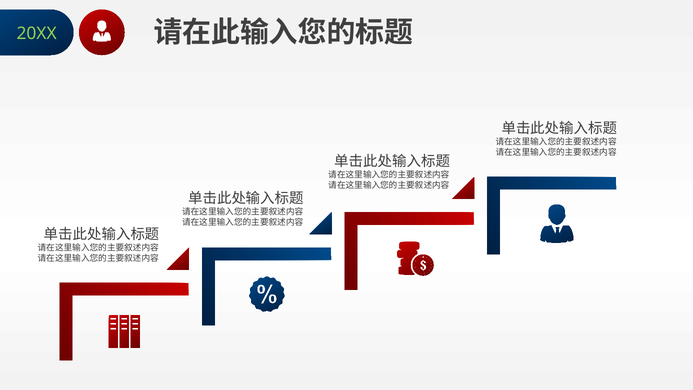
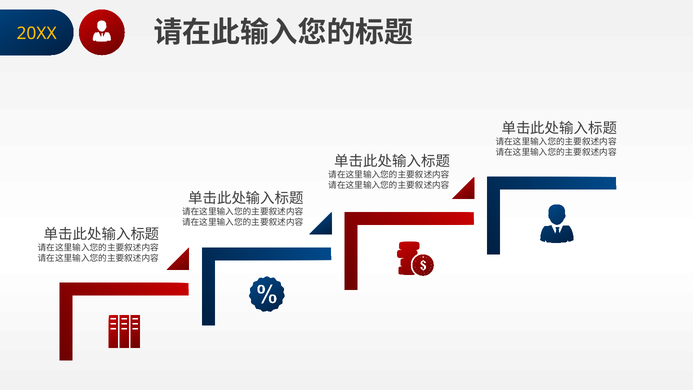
20XX colour: light green -> yellow
